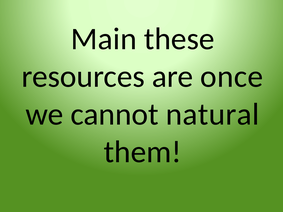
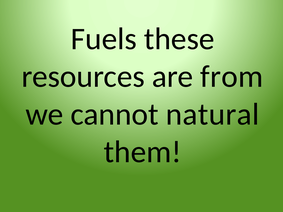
Main: Main -> Fuels
once: once -> from
